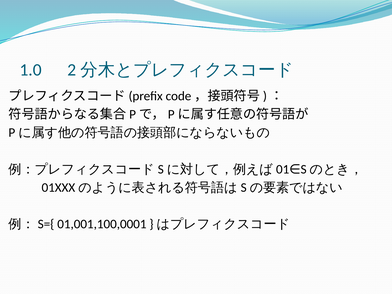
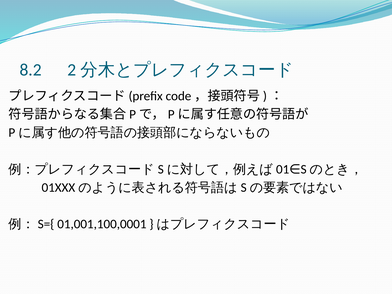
1.0: 1.0 -> 8.2
